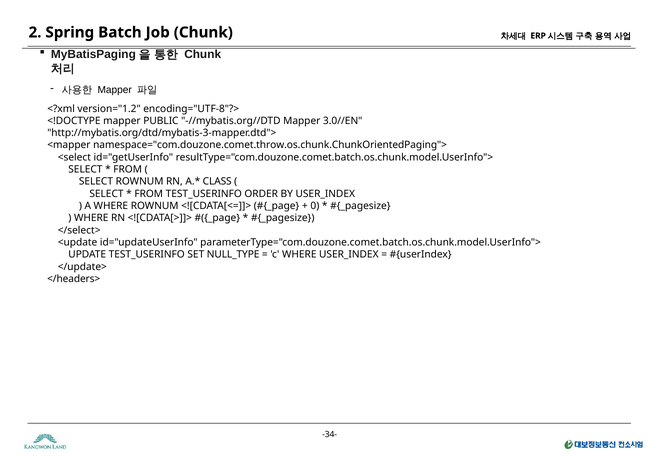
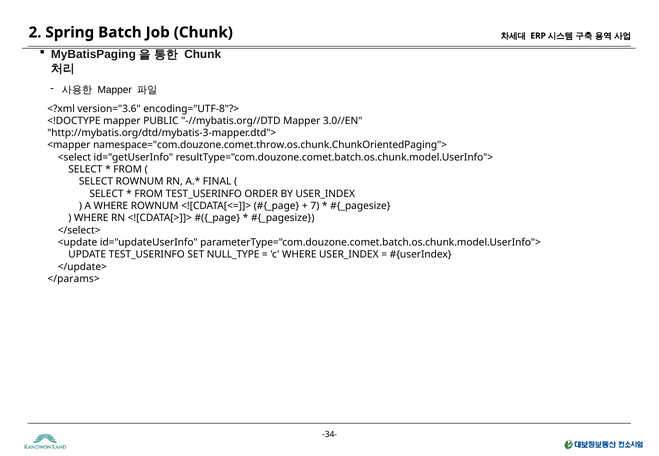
version="1.2: version="1.2 -> version="3.6
CLASS: CLASS -> FINAL
0: 0 -> 7
</headers>: </headers> -> </params>
